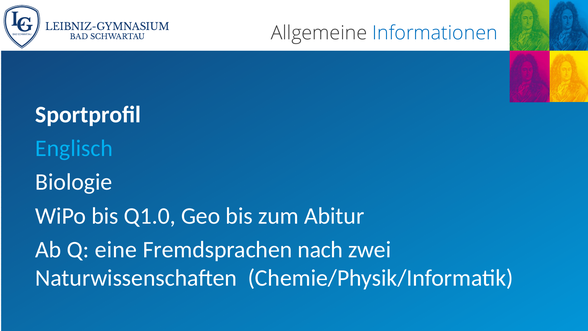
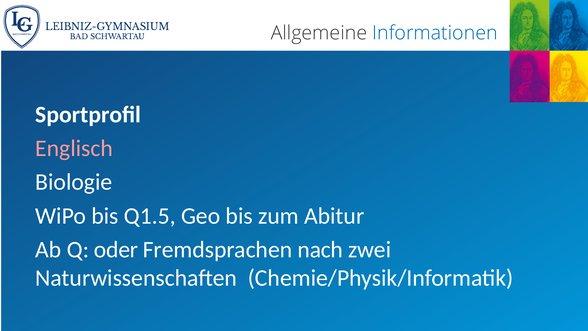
Englisch colour: light blue -> pink
Q1.0: Q1.0 -> Q1.5
eine: eine -> oder
